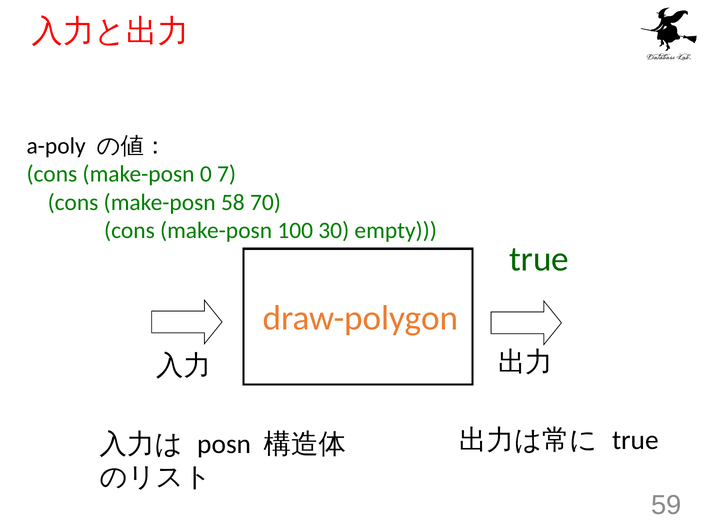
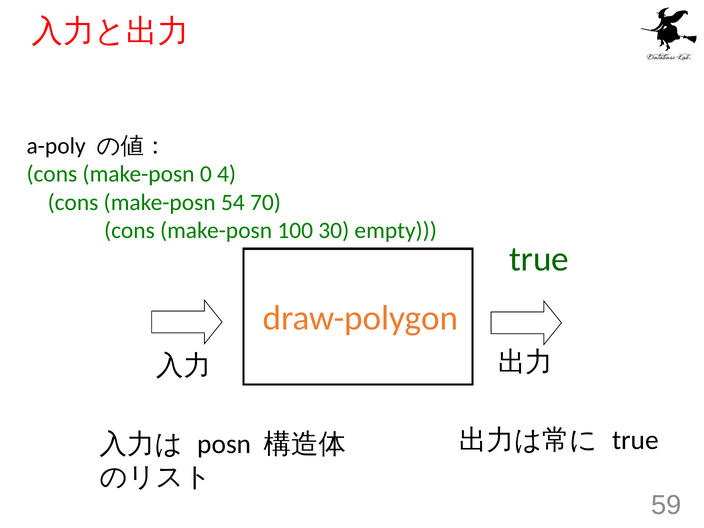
7: 7 -> 4
58: 58 -> 54
